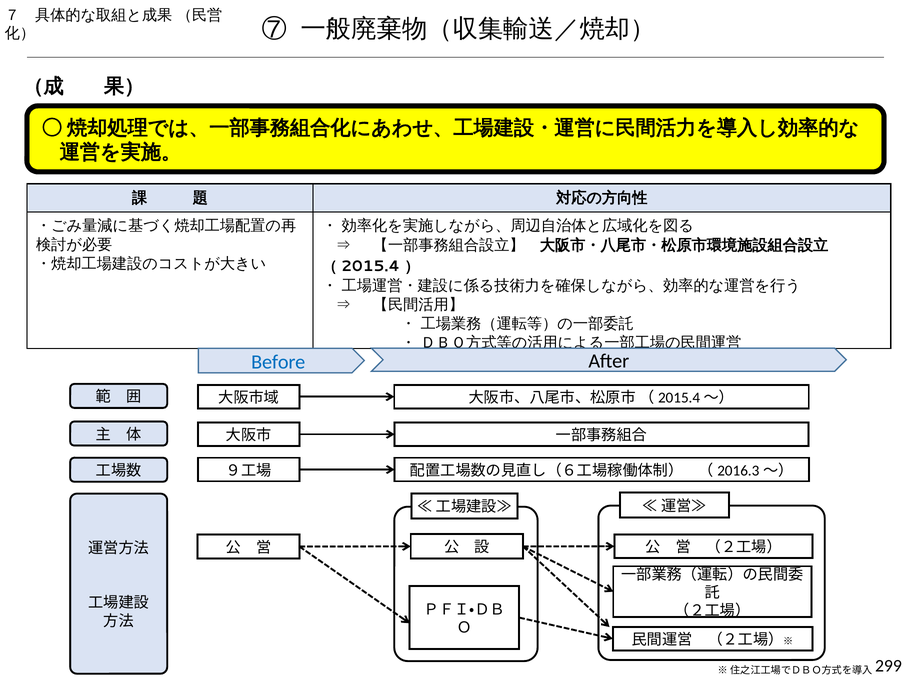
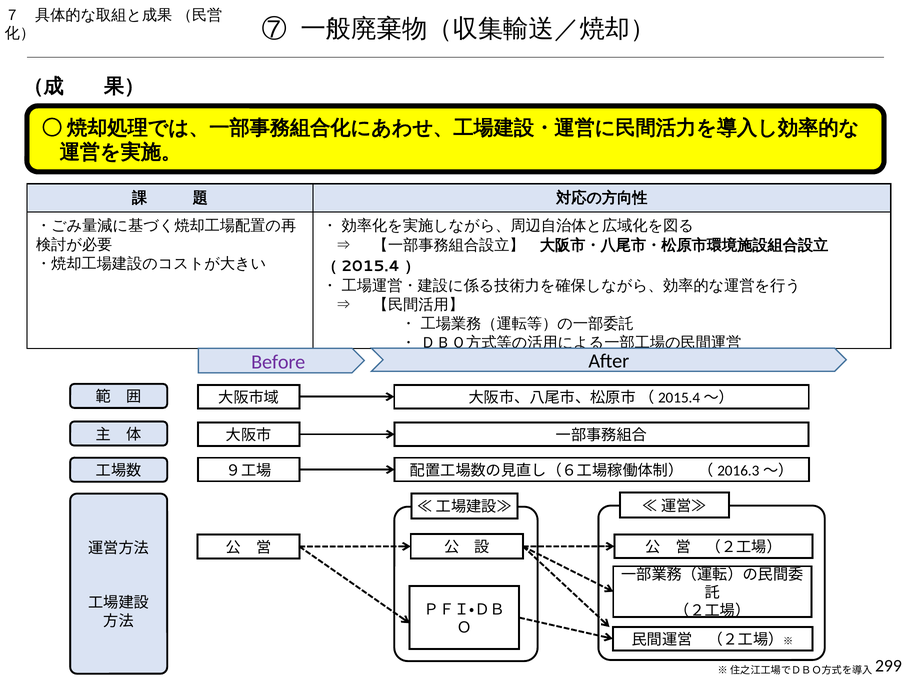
Before colour: blue -> purple
